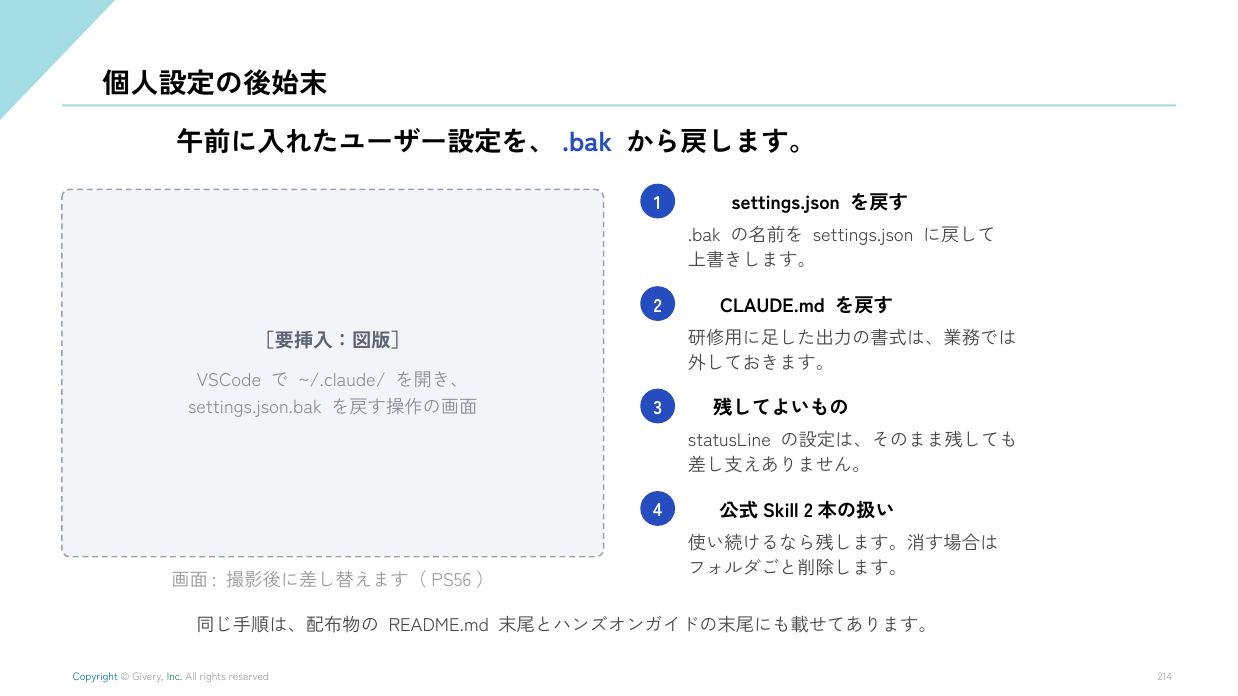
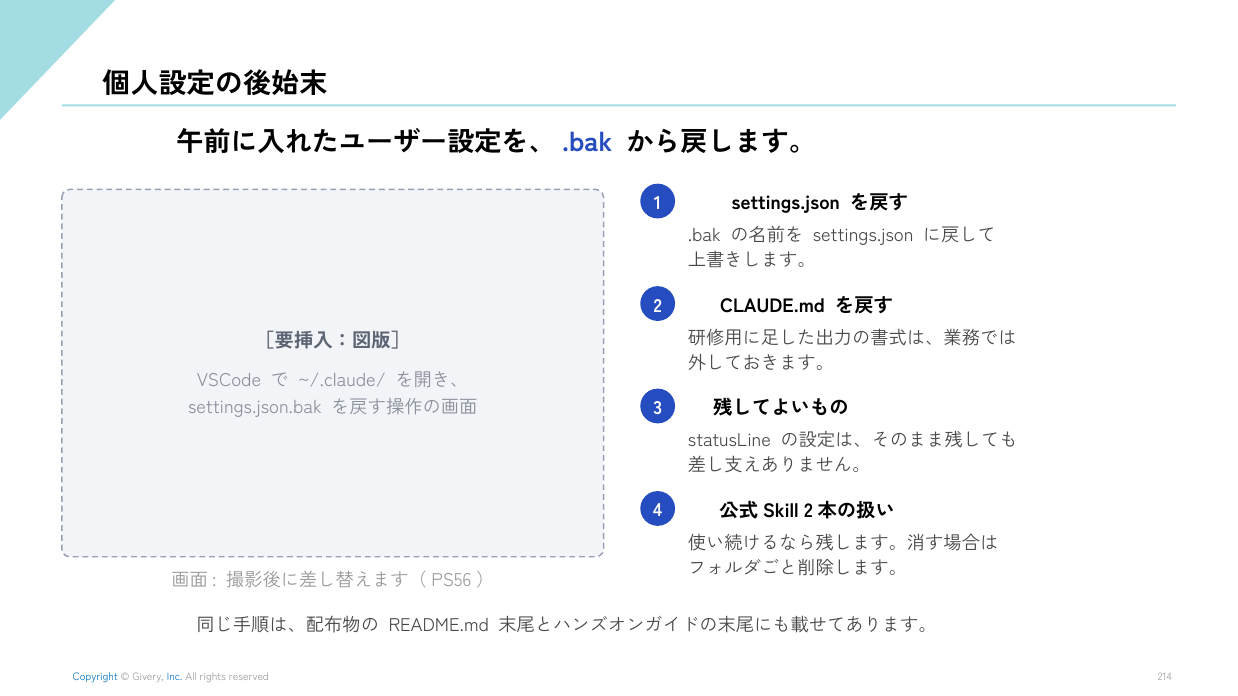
Inc colour: green -> blue
